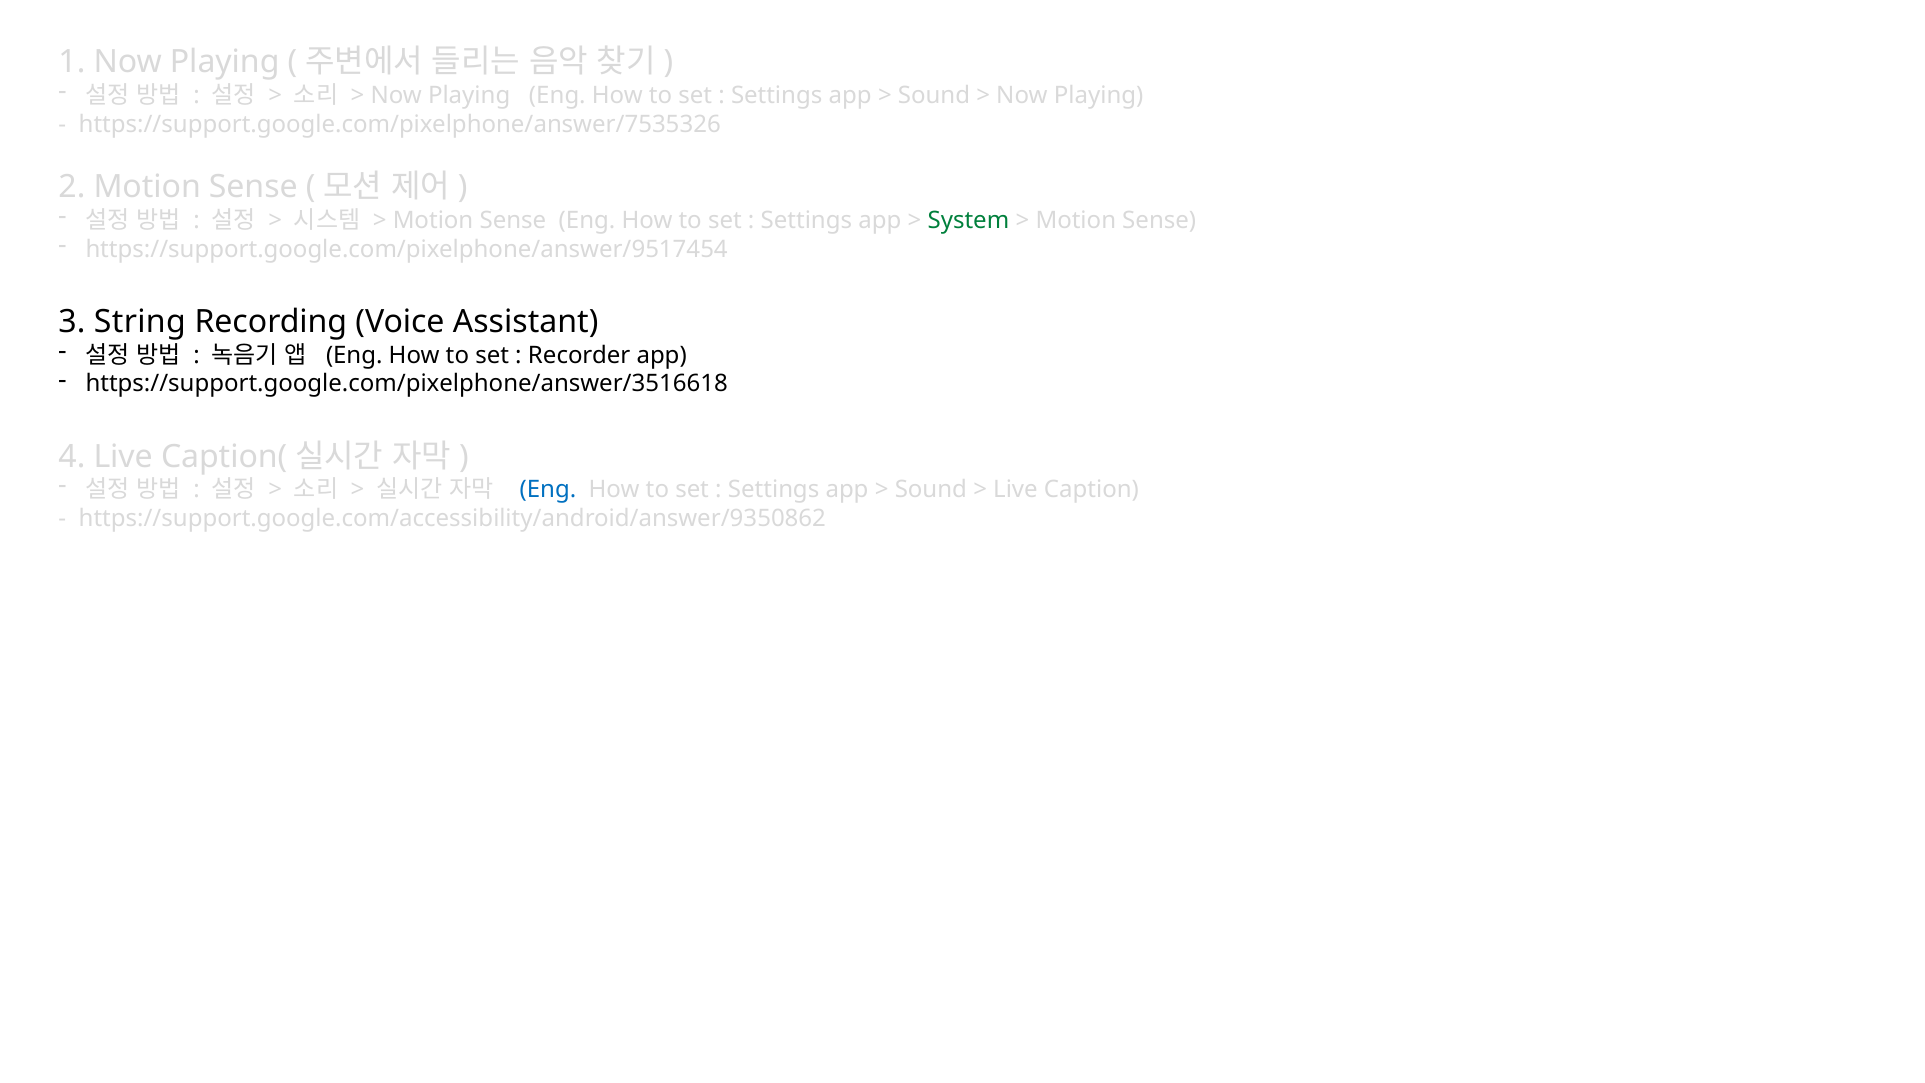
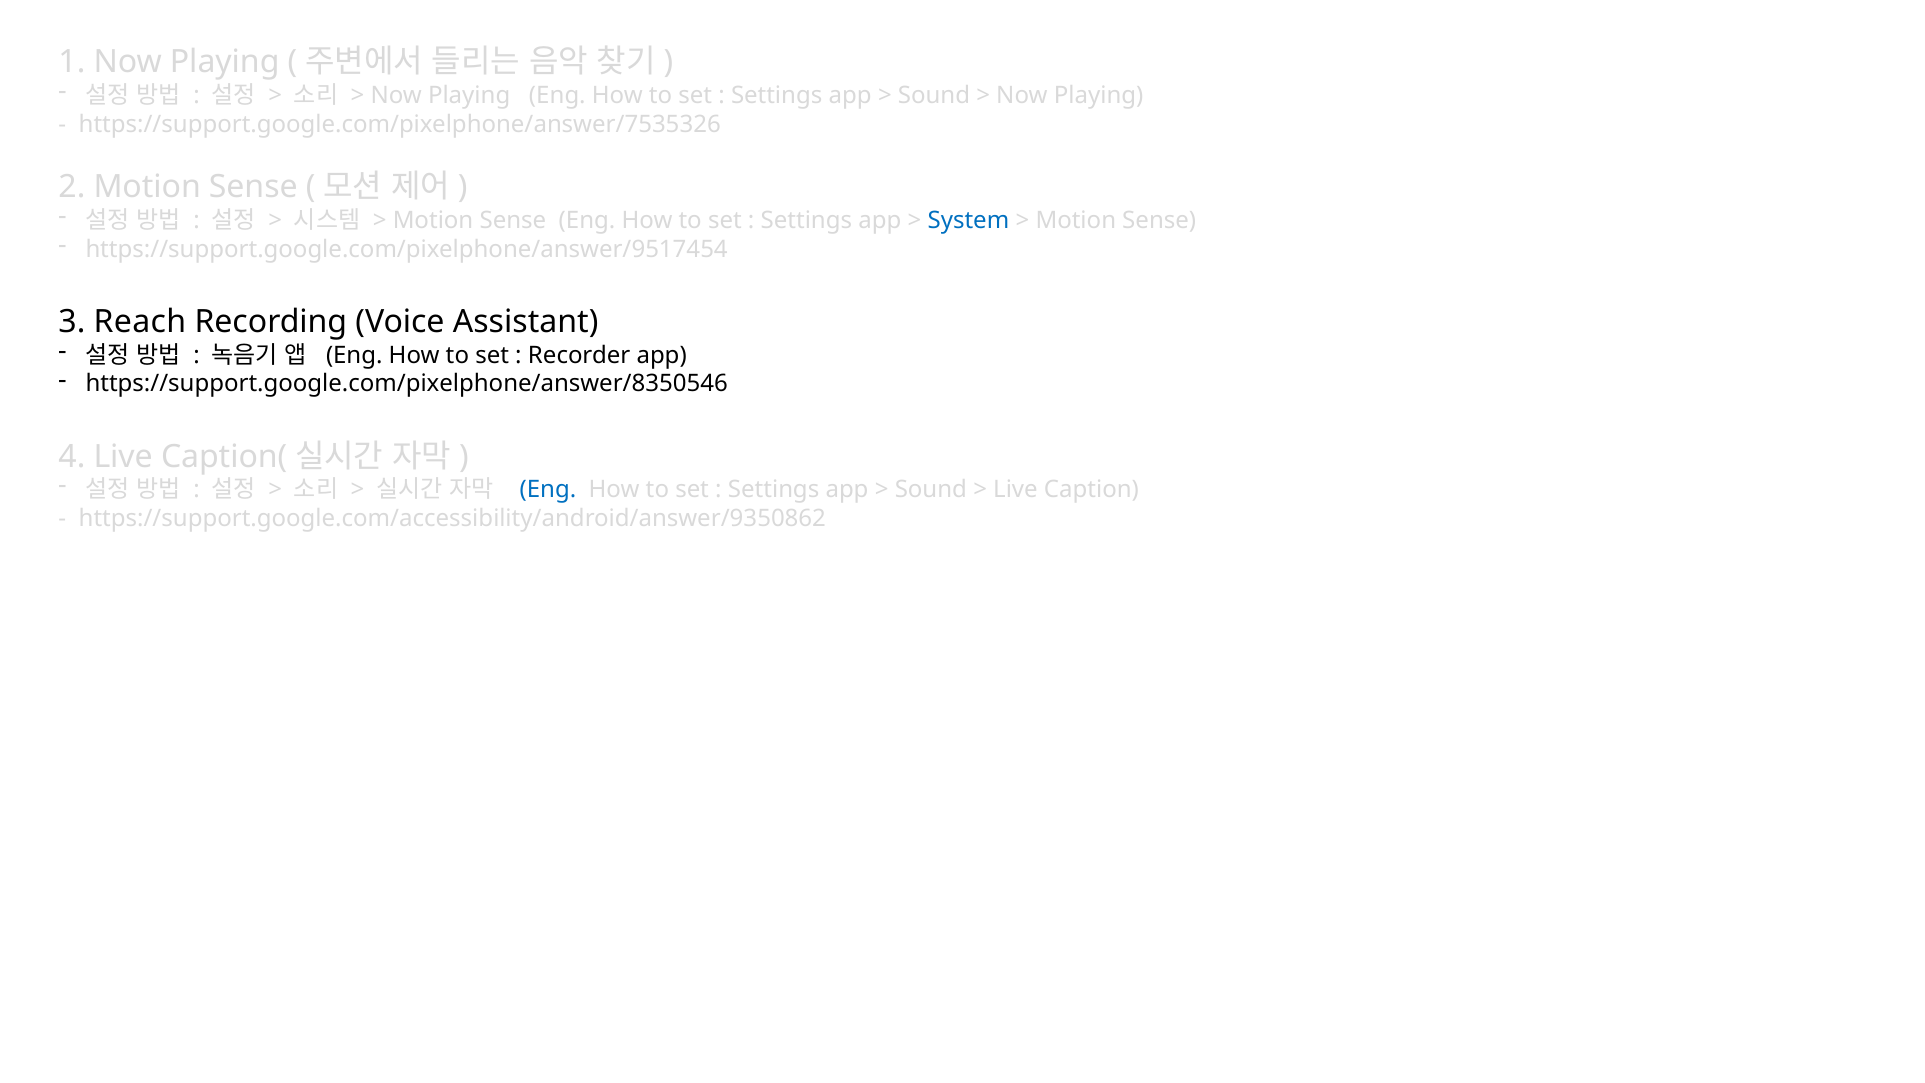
System colour: green -> blue
String: String -> Reach
https://support.google.com/pixelphone/answer/3516618: https://support.google.com/pixelphone/answer/3516618 -> https://support.google.com/pixelphone/answer/8350546
